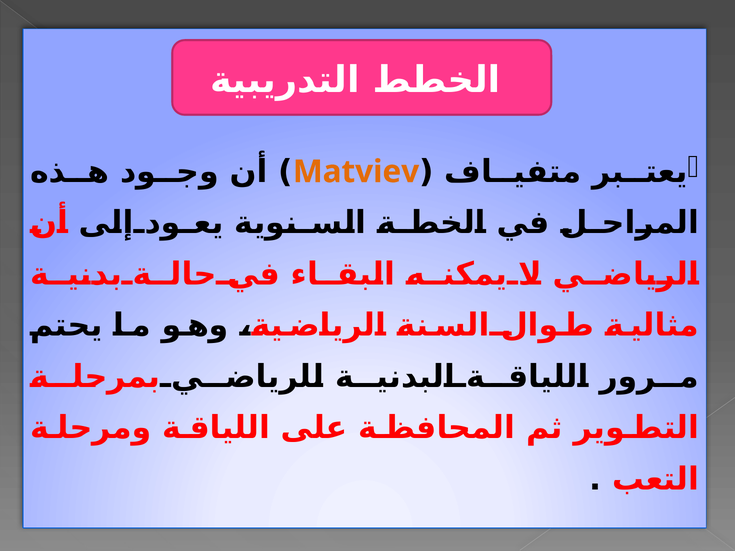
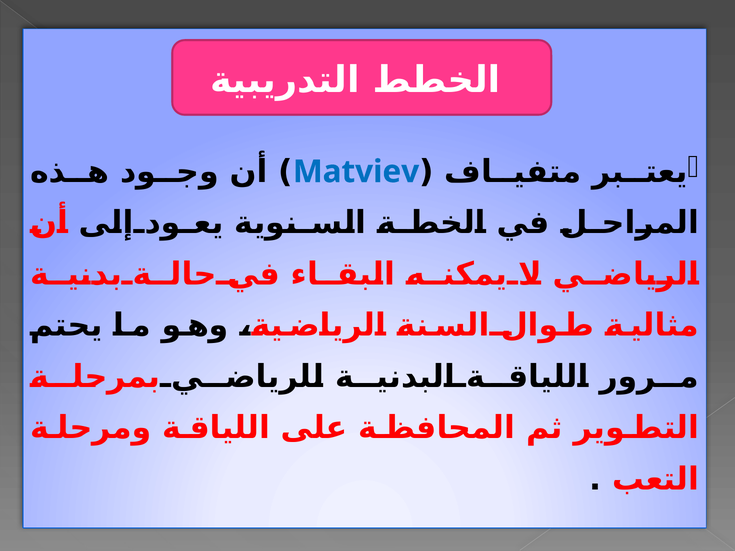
Matviev colour: orange -> blue
